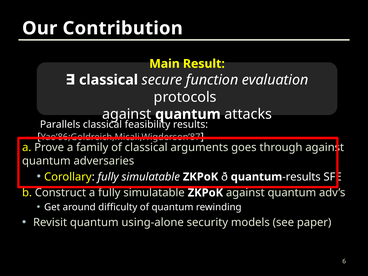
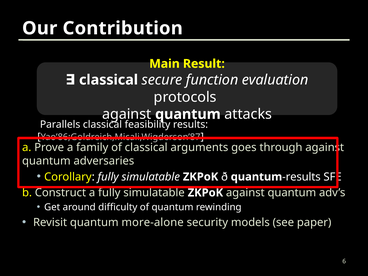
using-alone: using-alone -> more-alone
